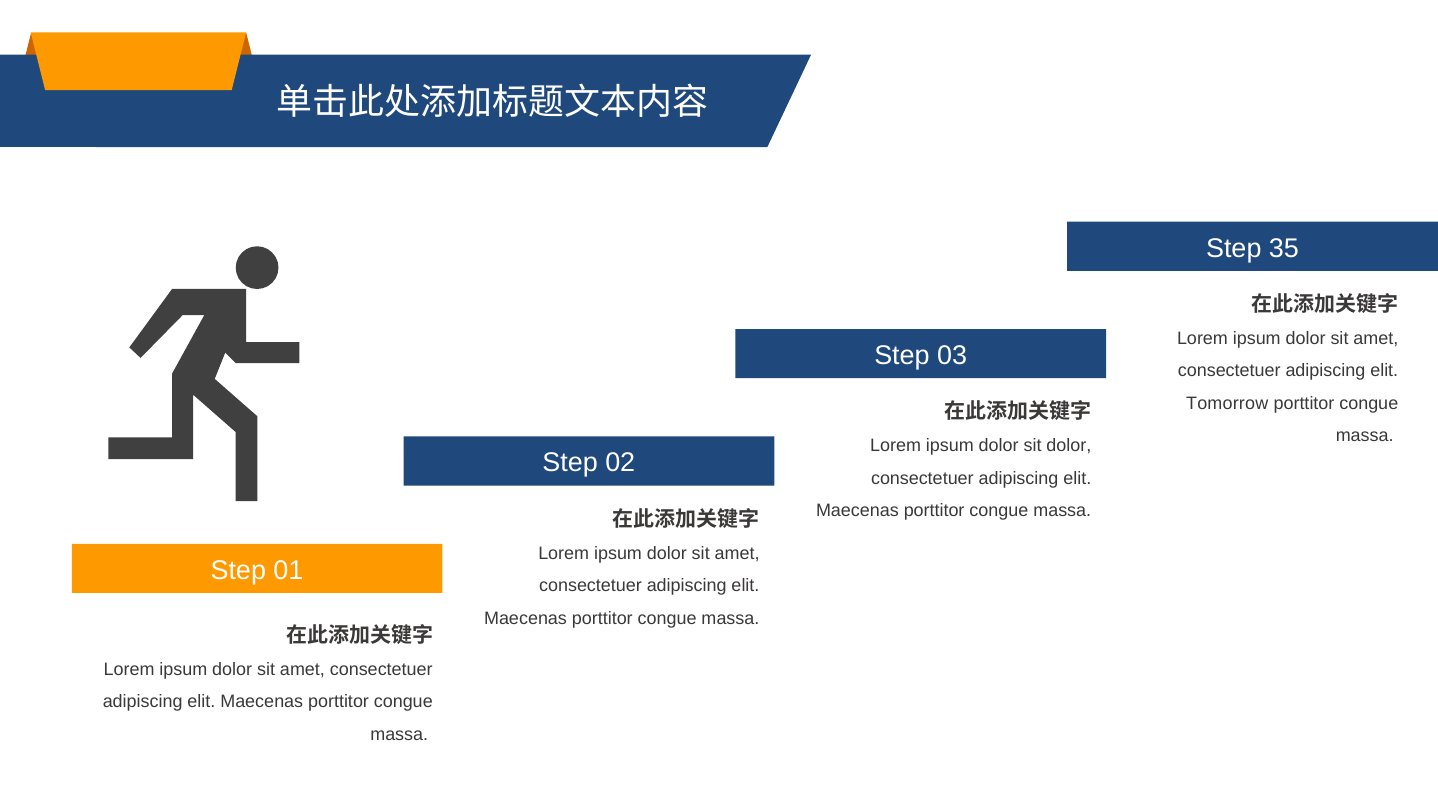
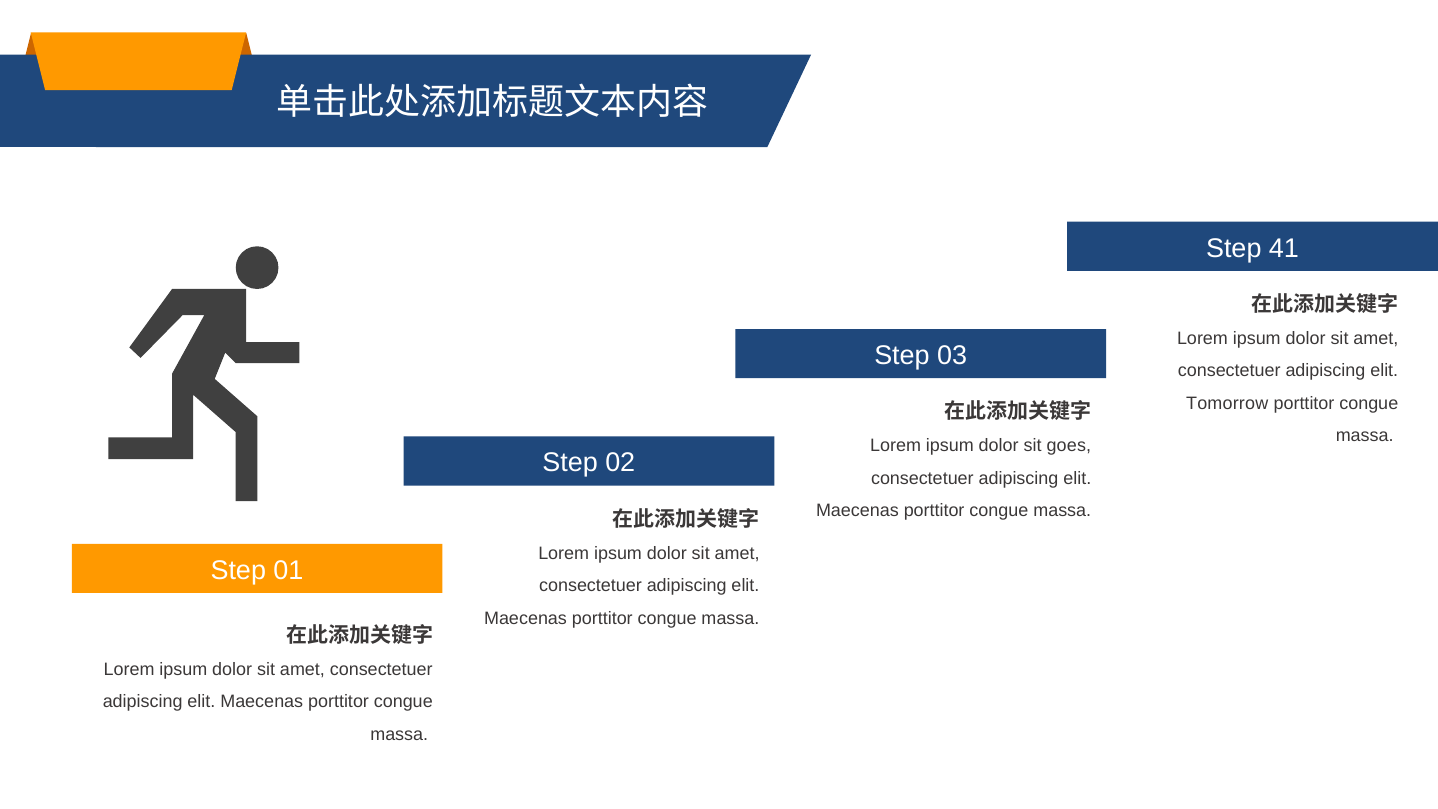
35: 35 -> 41
sit dolor: dolor -> goes
